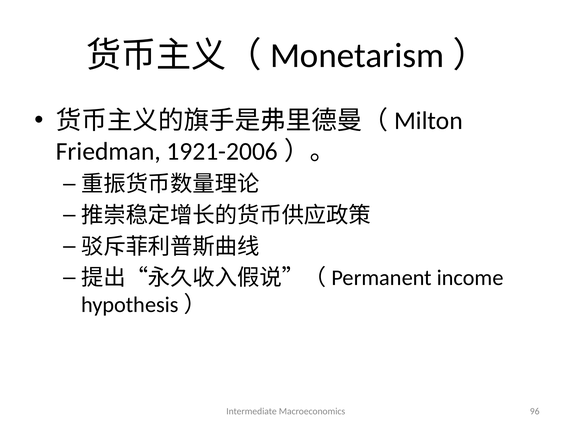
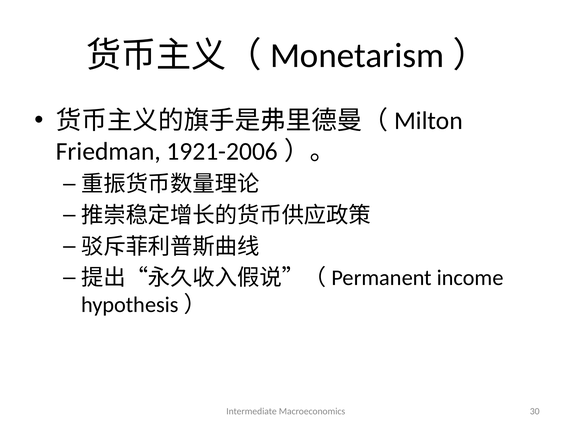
96: 96 -> 30
